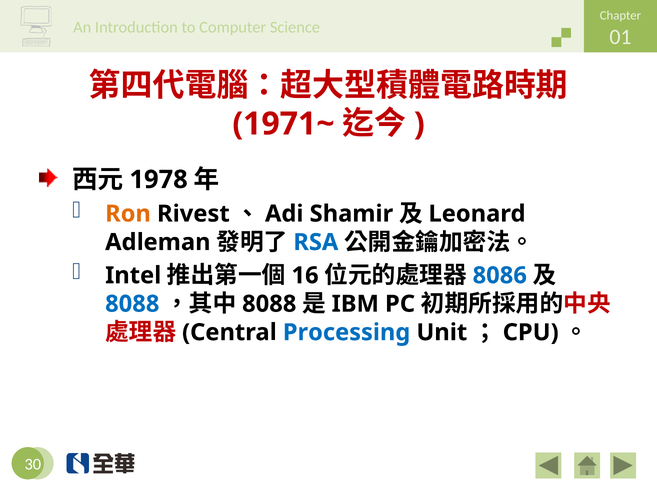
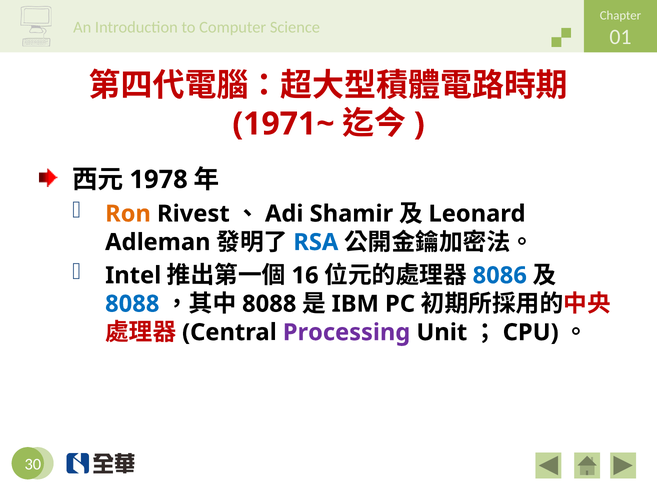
Processing colour: blue -> purple
